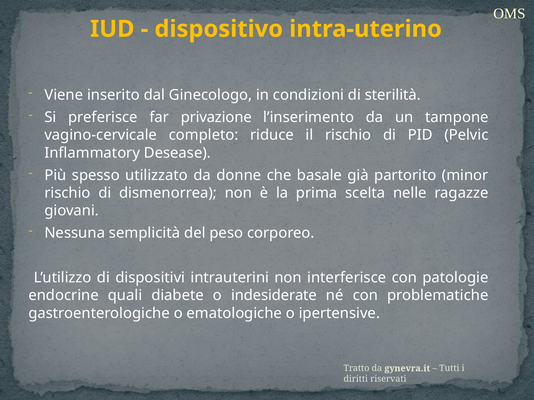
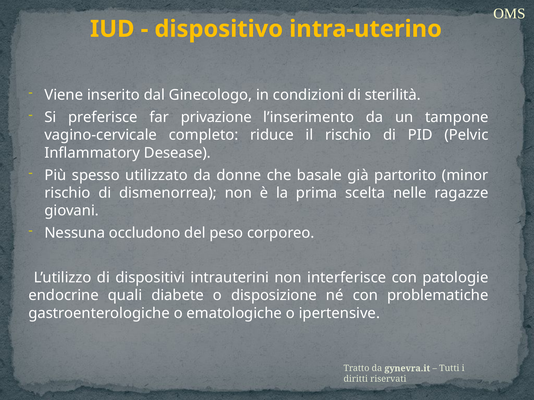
semplicità: semplicità -> occludono
indesiderate: indesiderate -> disposizione
